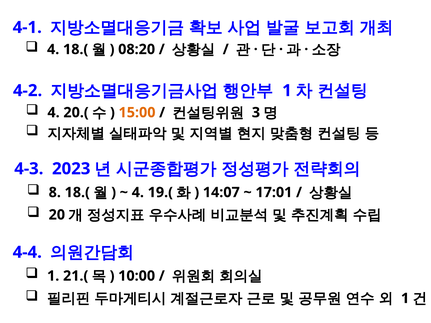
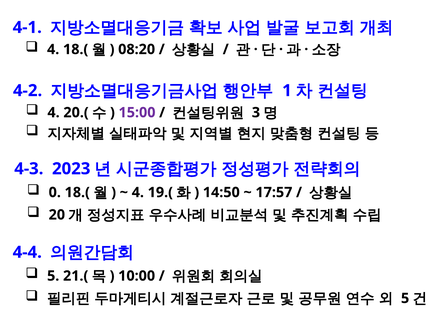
15:00 colour: orange -> purple
8: 8 -> 0
14:07: 14:07 -> 14:50
17:01: 17:01 -> 17:57
1 at (53, 276): 1 -> 5
1 at (405, 299): 1 -> 5
